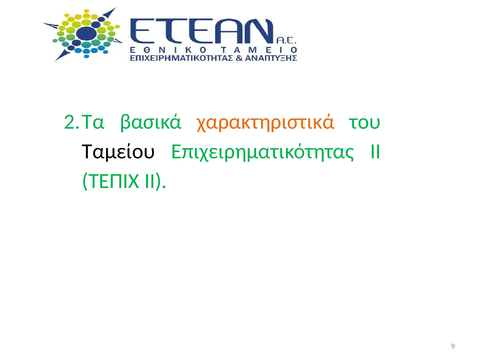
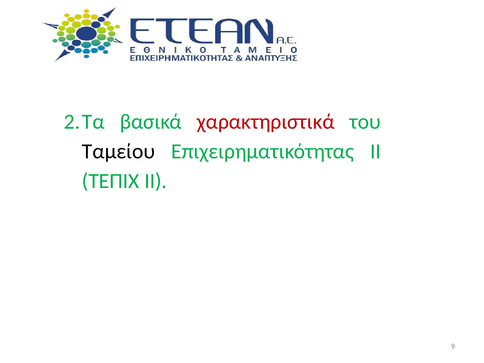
χαρακτηριστικά colour: orange -> red
